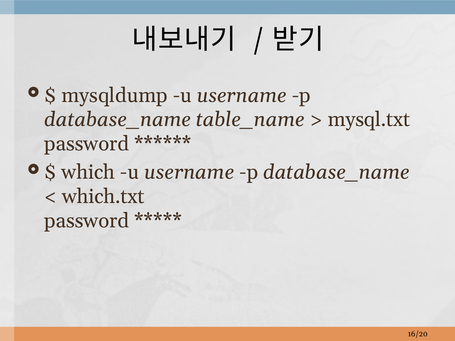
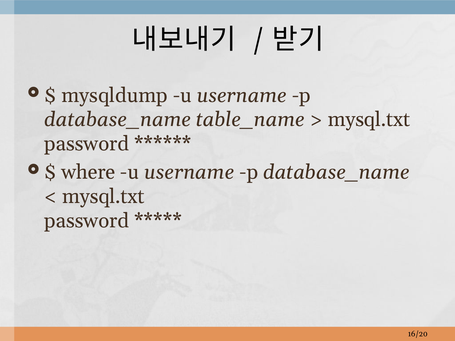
which: which -> where
which.txt at (103, 197): which.txt -> mysql.txt
